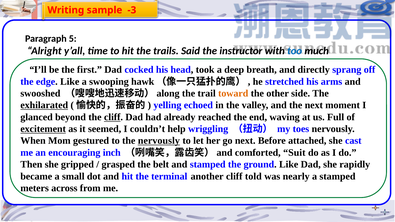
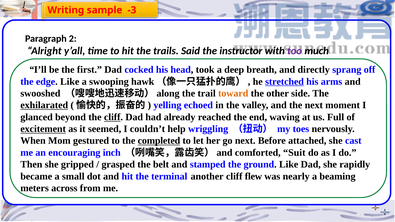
5: 5 -> 2
too colour: blue -> purple
stretched underline: none -> present
the nervously: nervously -> completed
told: told -> flew
a stamped: stamped -> beaming
